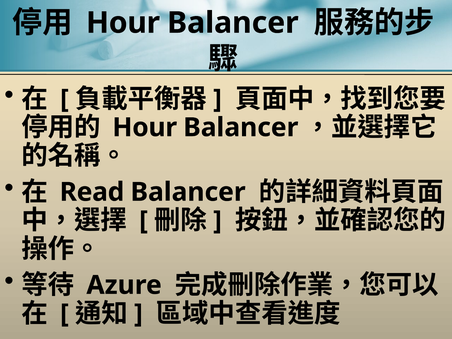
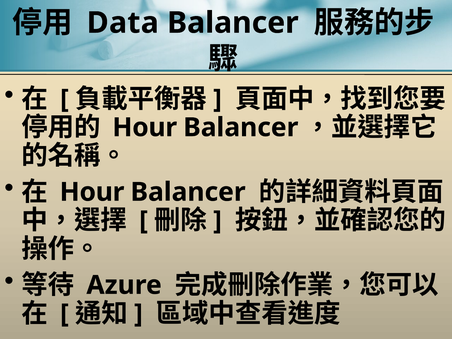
Hour at (123, 23): Hour -> Data
Read at (92, 192): Read -> Hour
